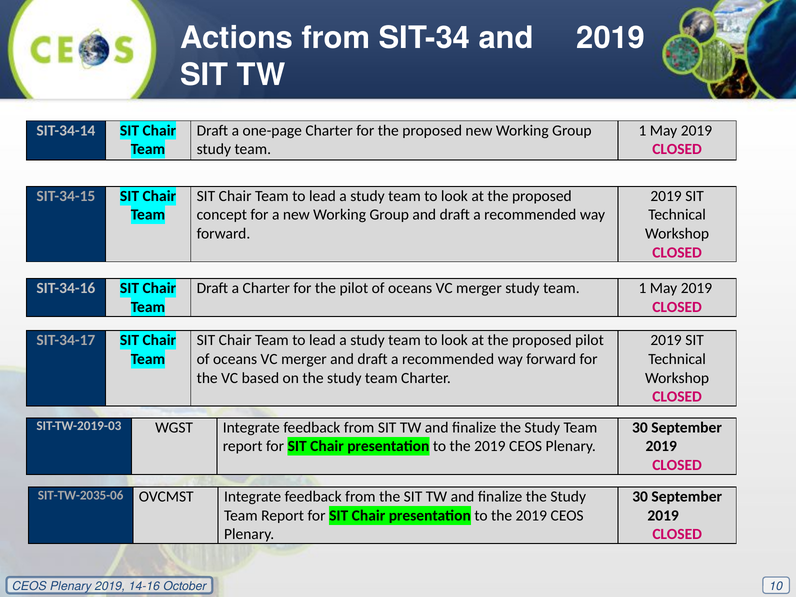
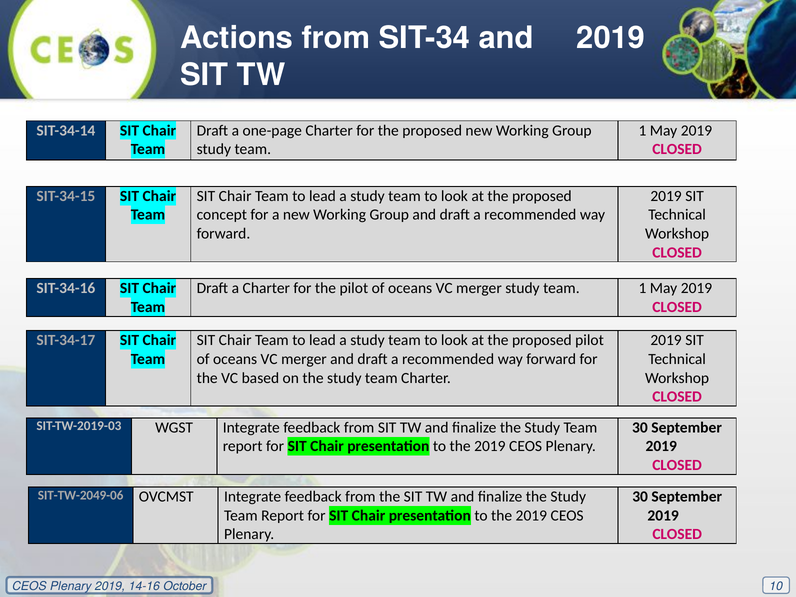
SIT-TW-2035-06: SIT-TW-2035-06 -> SIT-TW-2049-06
